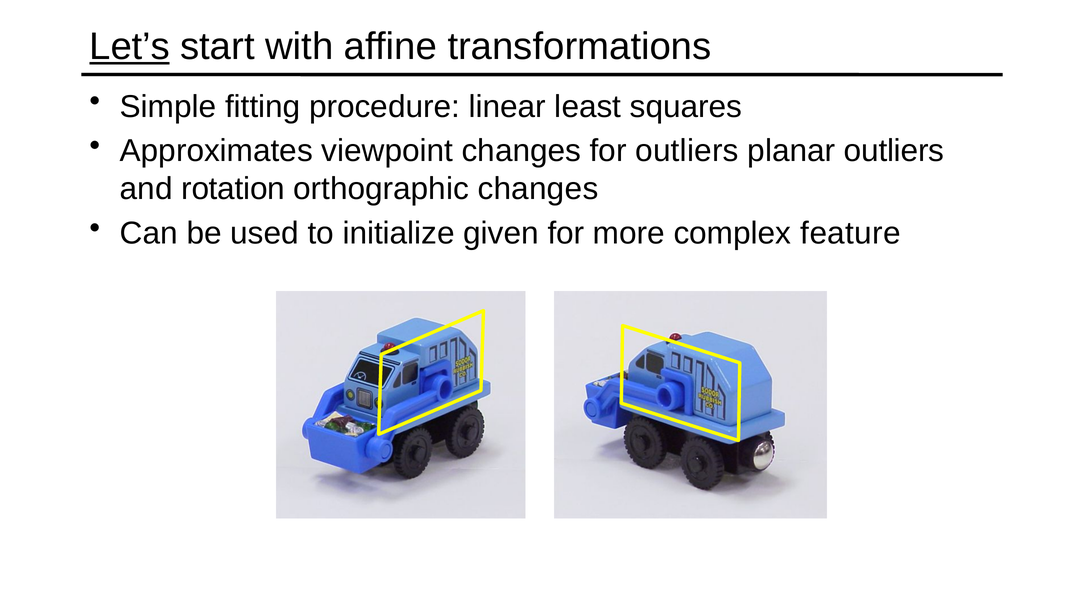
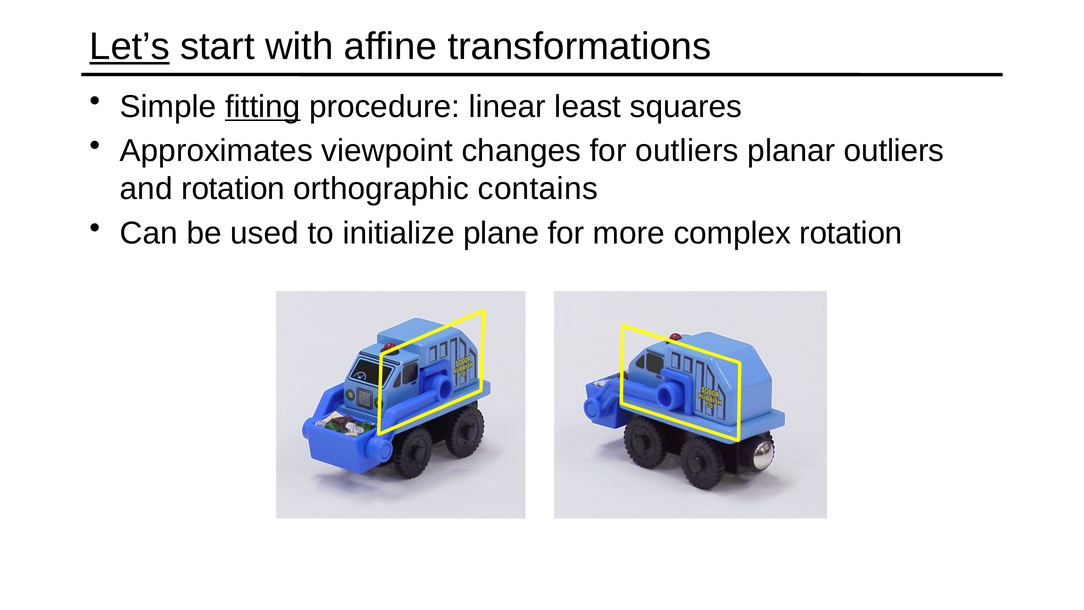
fitting underline: none -> present
orthographic changes: changes -> contains
given: given -> plane
complex feature: feature -> rotation
